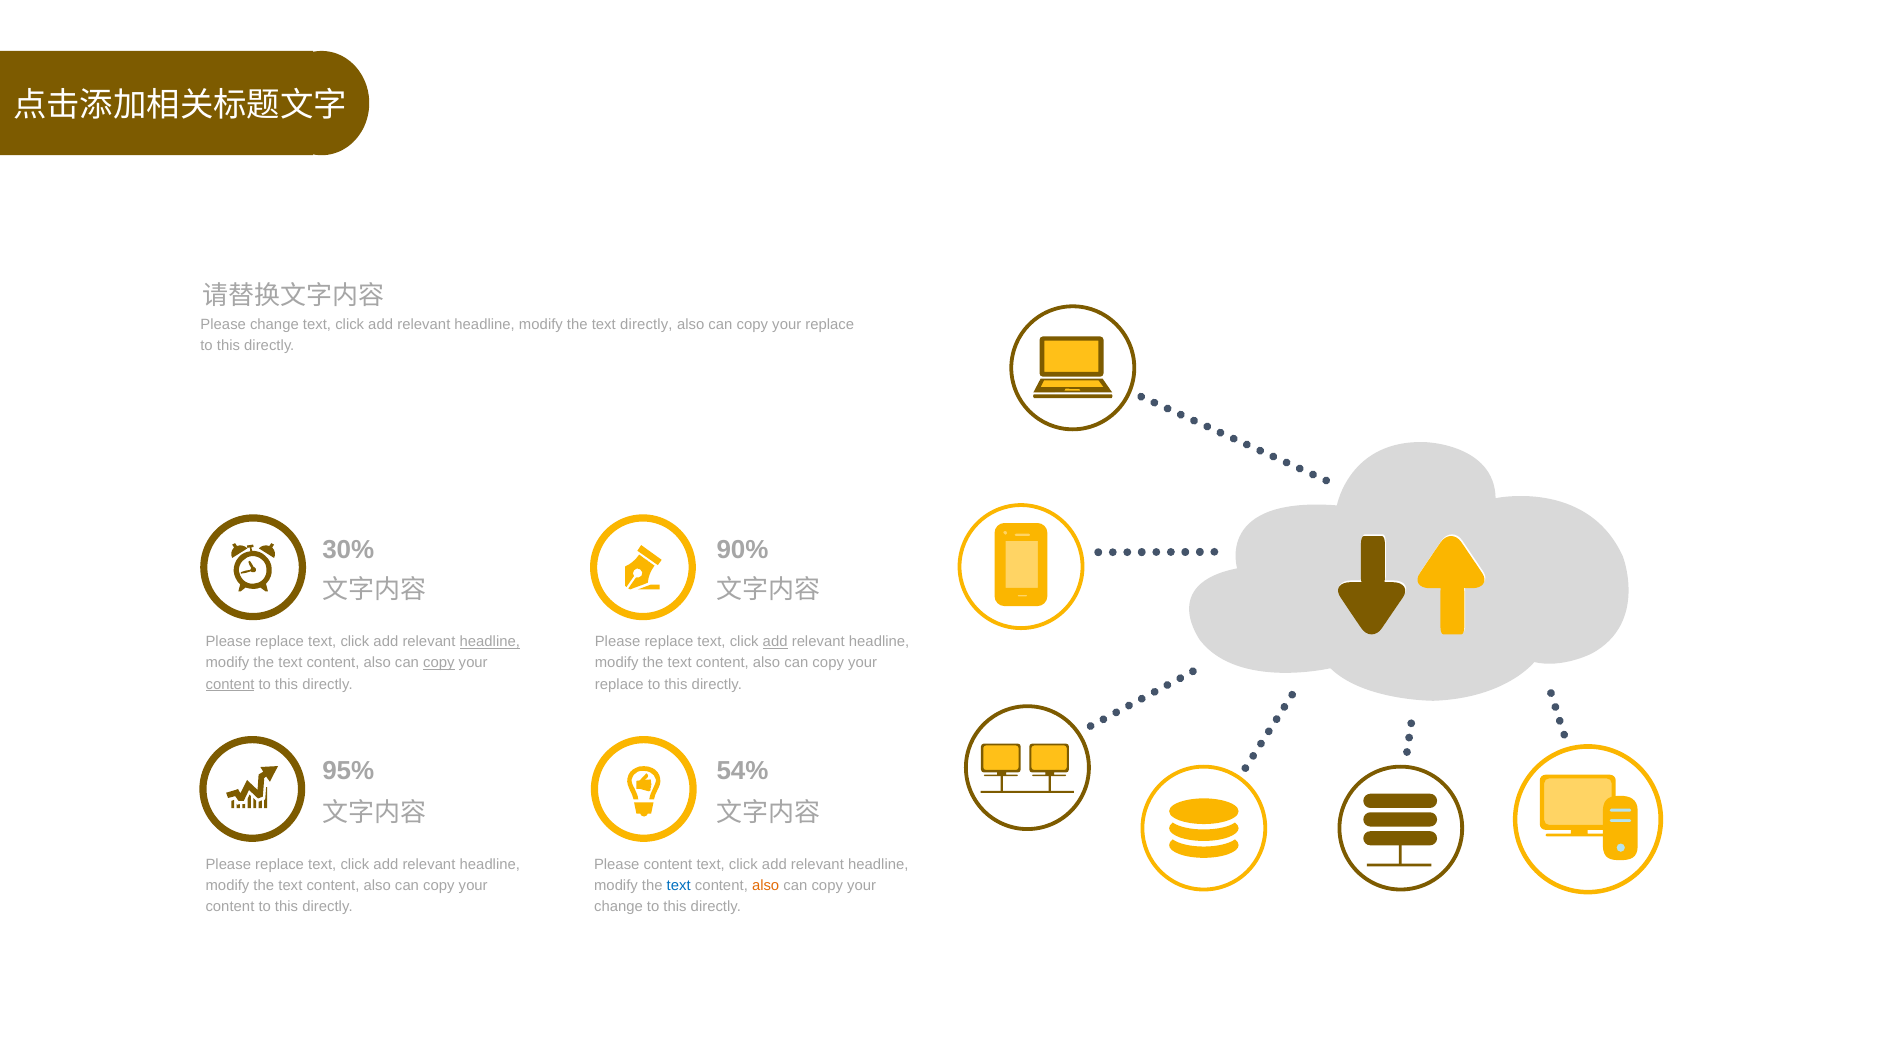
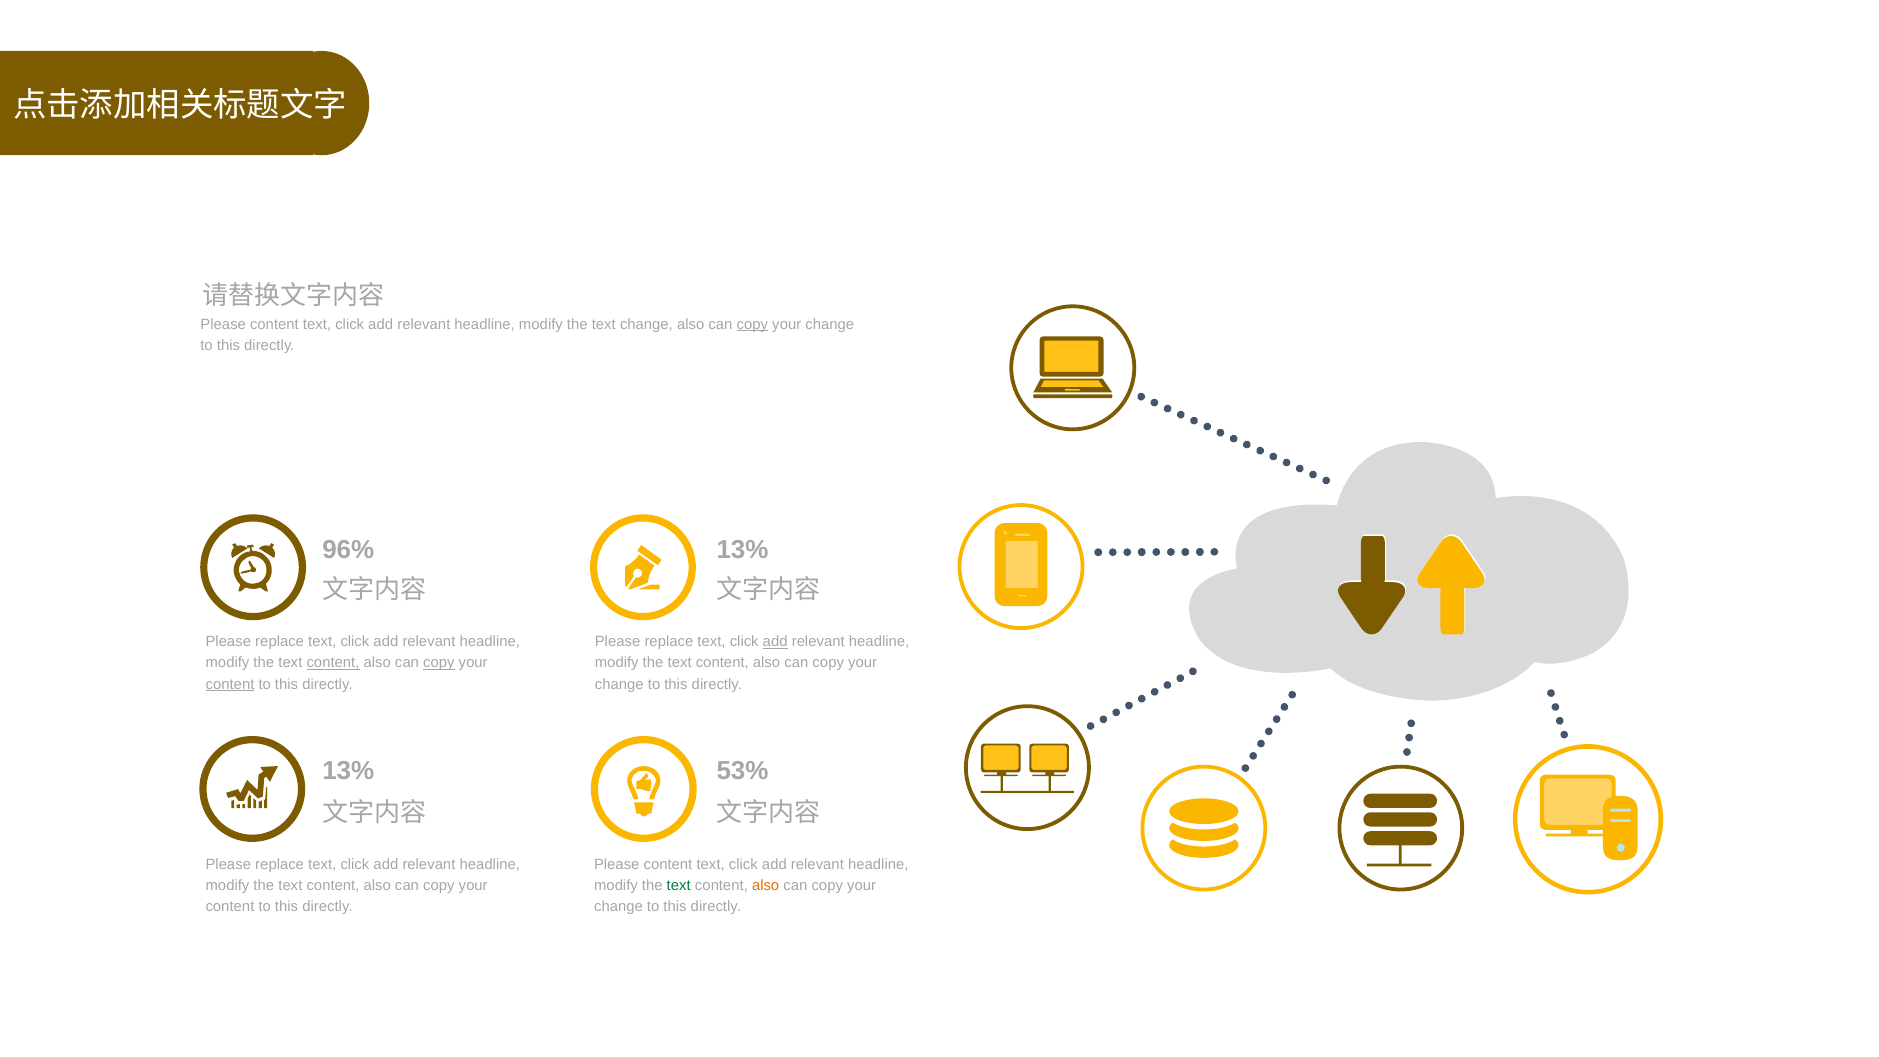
change at (274, 324): change -> content
text directly: directly -> change
copy at (752, 324) underline: none -> present
replace at (830, 324): replace -> change
30%: 30% -> 96%
90% at (743, 550): 90% -> 13%
headline at (490, 642) underline: present -> none
content at (333, 663) underline: none -> present
replace at (619, 684): replace -> change
95% at (348, 771): 95% -> 13%
54%: 54% -> 53%
text at (679, 886) colour: blue -> green
